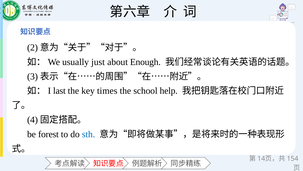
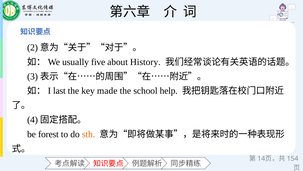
just: just -> five
Enough: Enough -> History
times: times -> made
sth colour: blue -> orange
